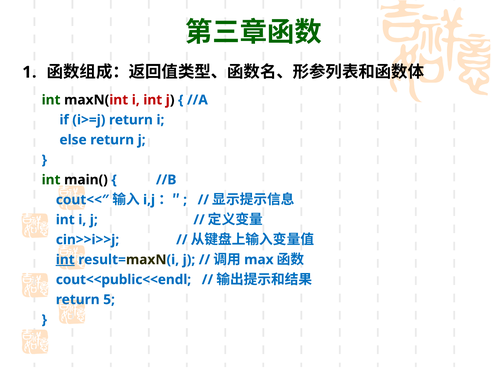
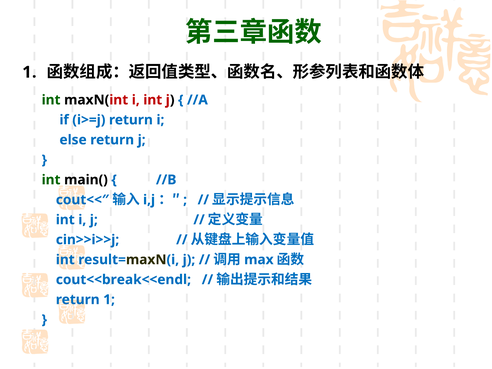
int at (65, 260) underline: present -> none
cout<<public<<endl: cout<<public<<endl -> cout<<break<<endl
return 5: 5 -> 1
